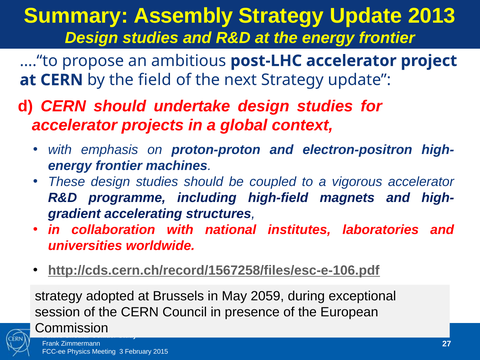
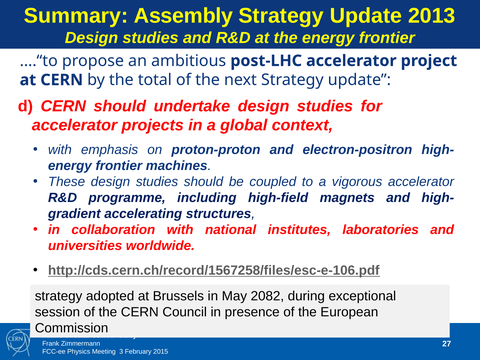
field: field -> total
2059: 2059 -> 2082
